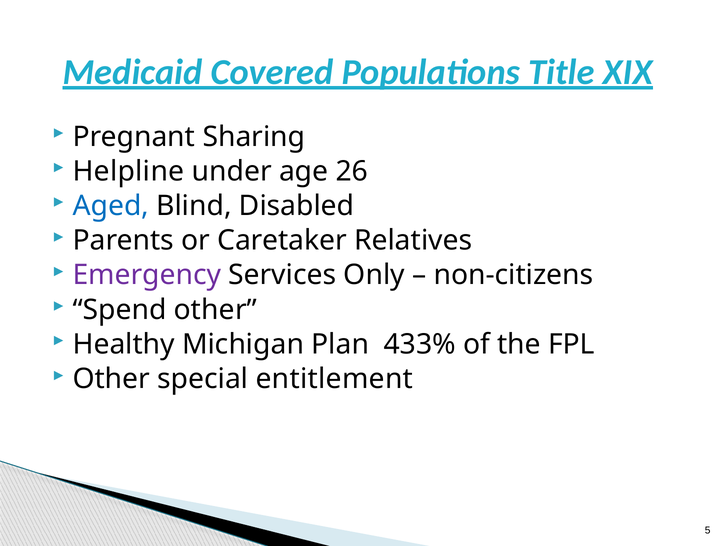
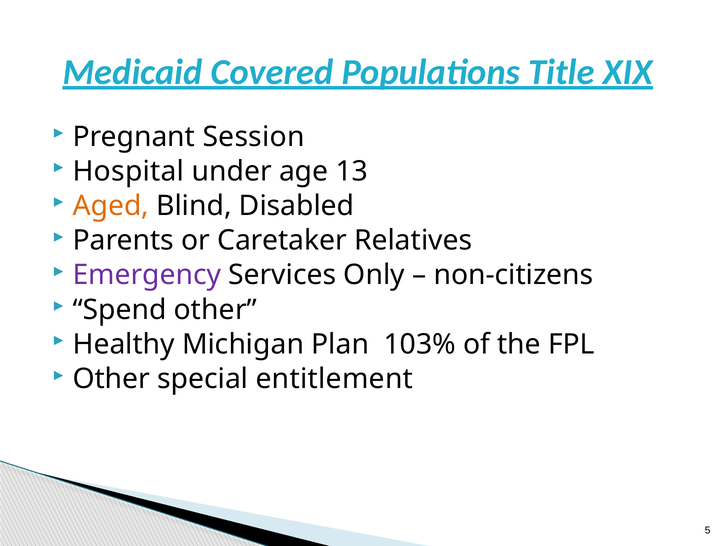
Sharing: Sharing -> Session
Helpline: Helpline -> Hospital
26: 26 -> 13
Aged colour: blue -> orange
433%: 433% -> 103%
